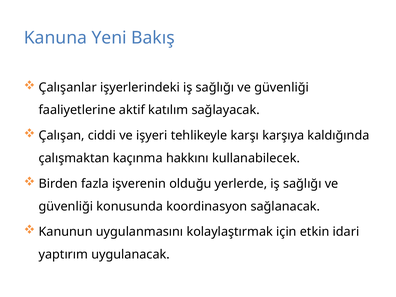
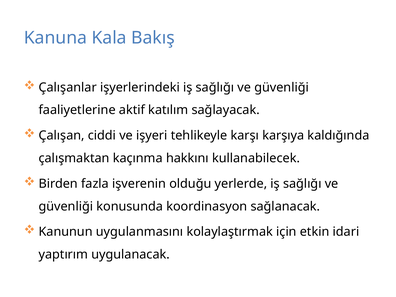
Yeni: Yeni -> Kala
